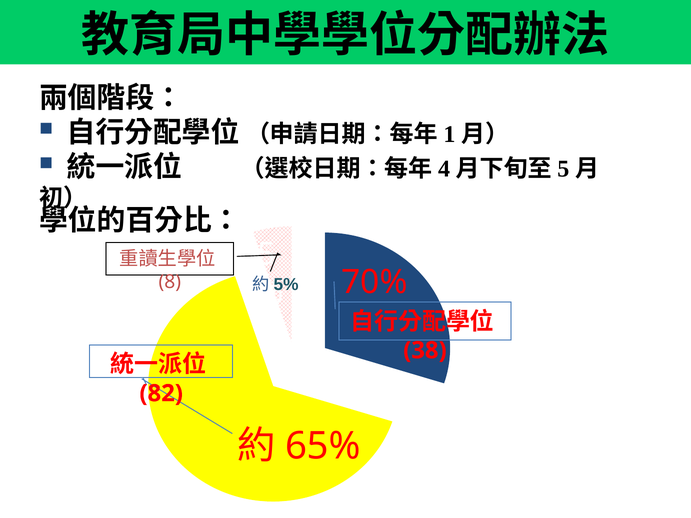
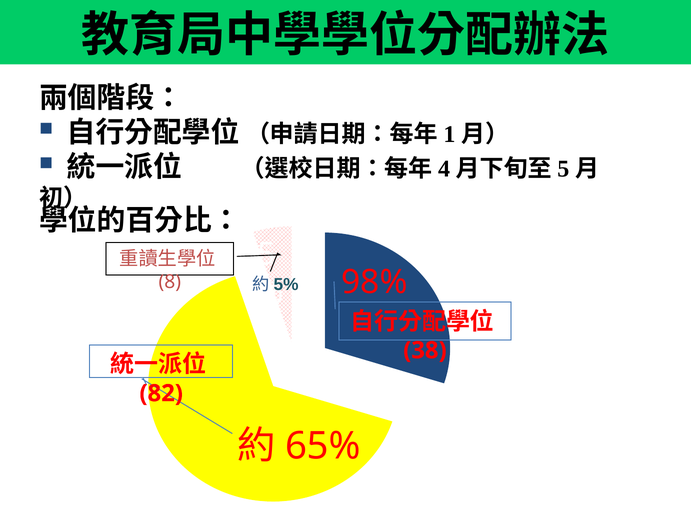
70%: 70% -> 98%
